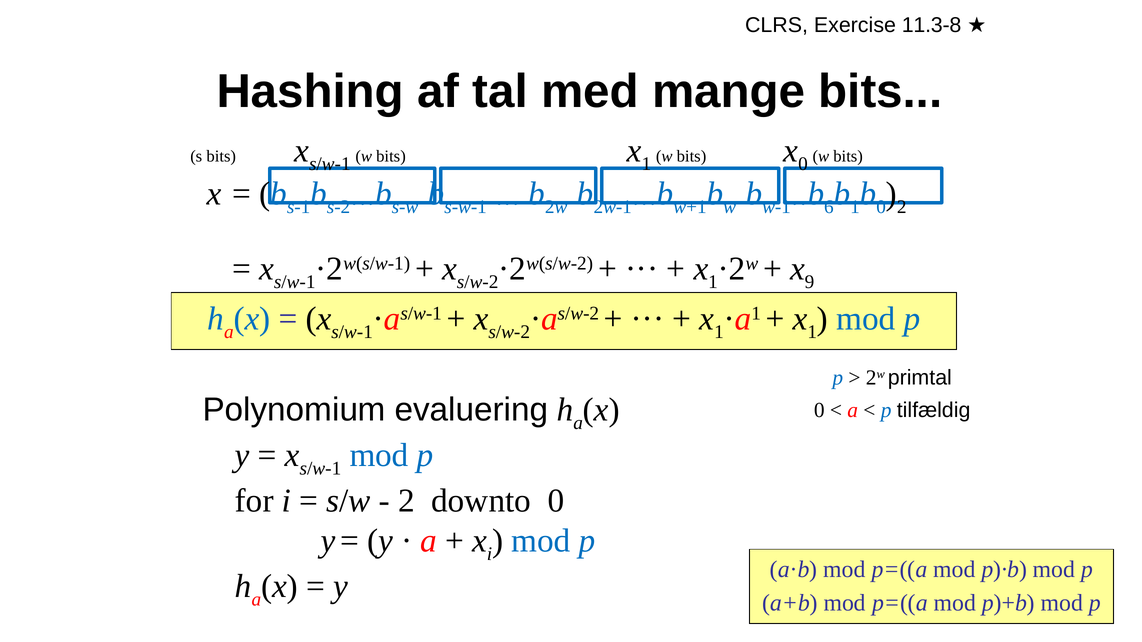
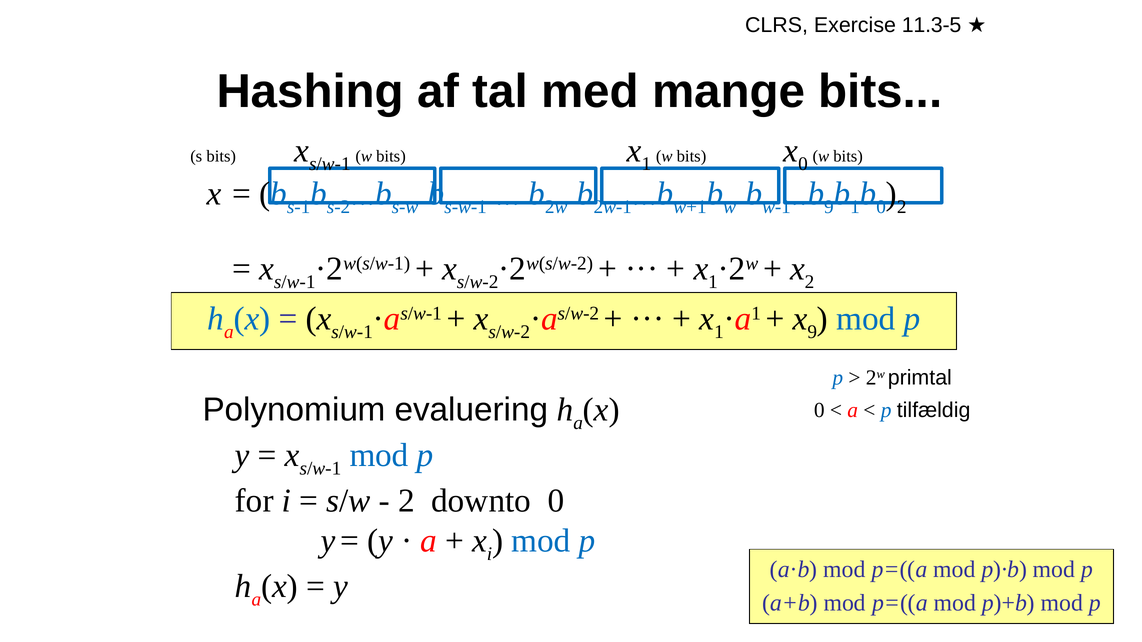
11.3-8: 11.3-8 -> 11.3-5
6 at (829, 207): 6 -> 9
x 9: 9 -> 2
1 at (812, 332): 1 -> 9
